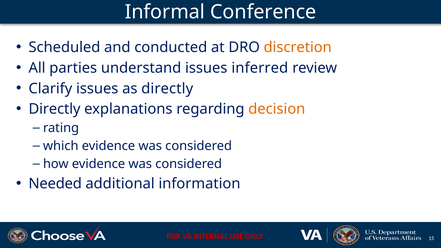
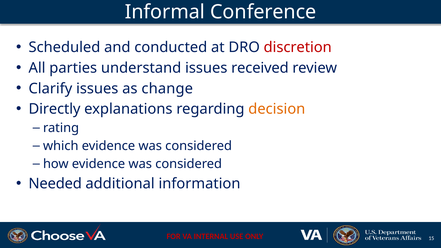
discretion colour: orange -> red
inferred: inferred -> received
as directly: directly -> change
